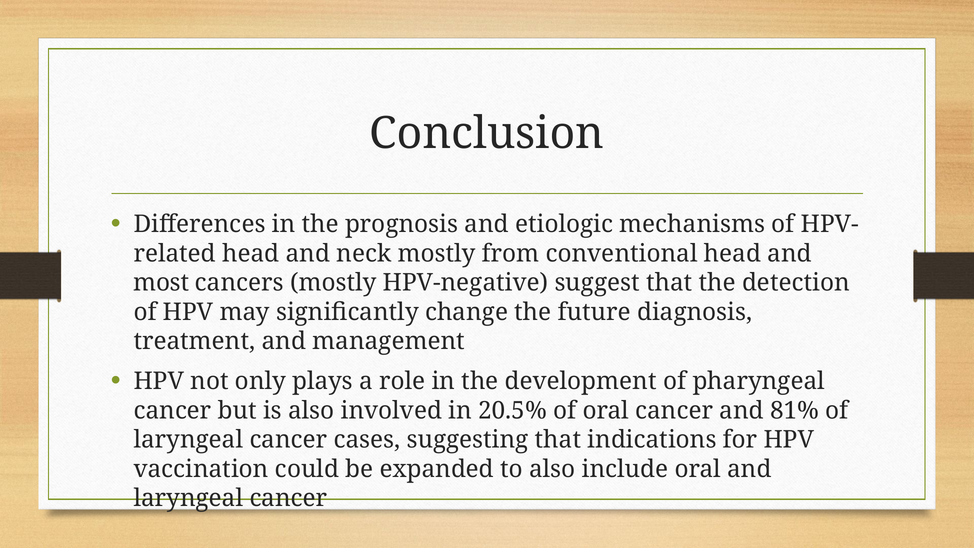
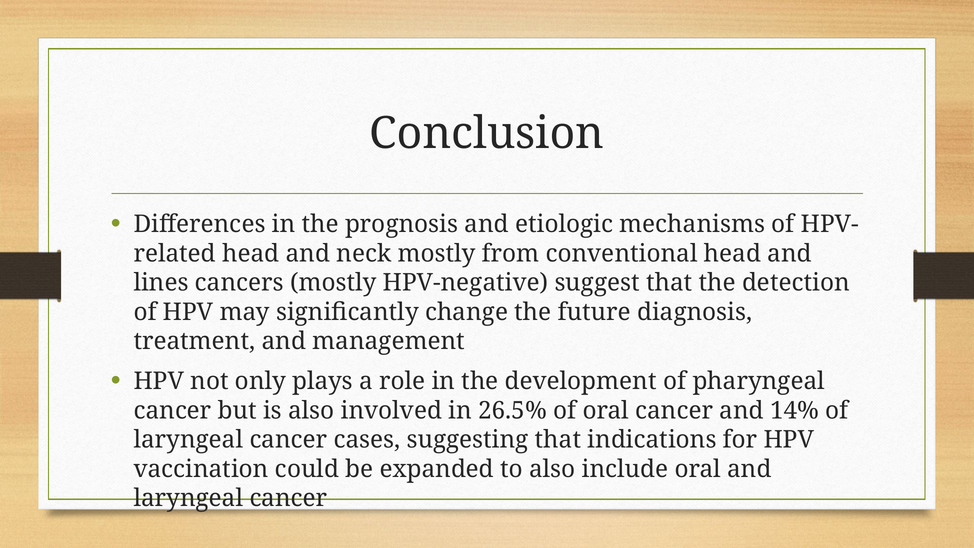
most: most -> lines
20.5%: 20.5% -> 26.5%
81%: 81% -> 14%
